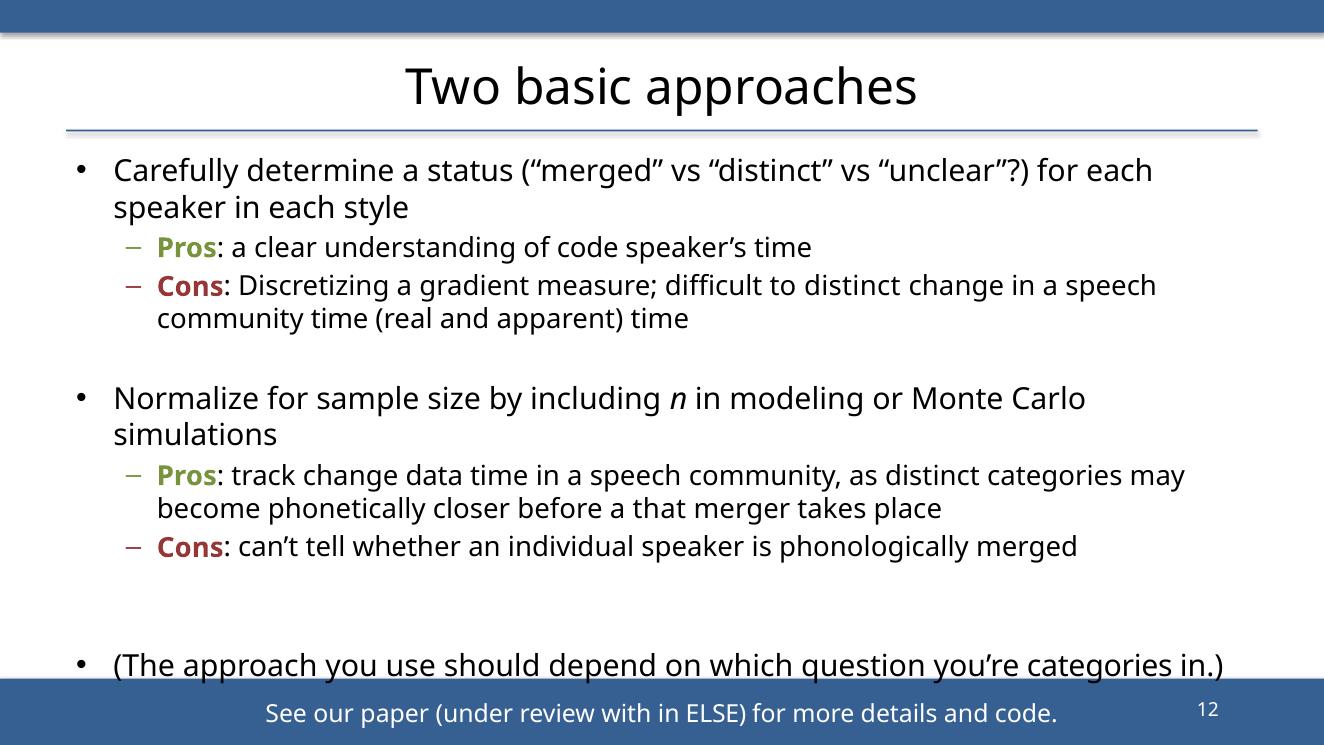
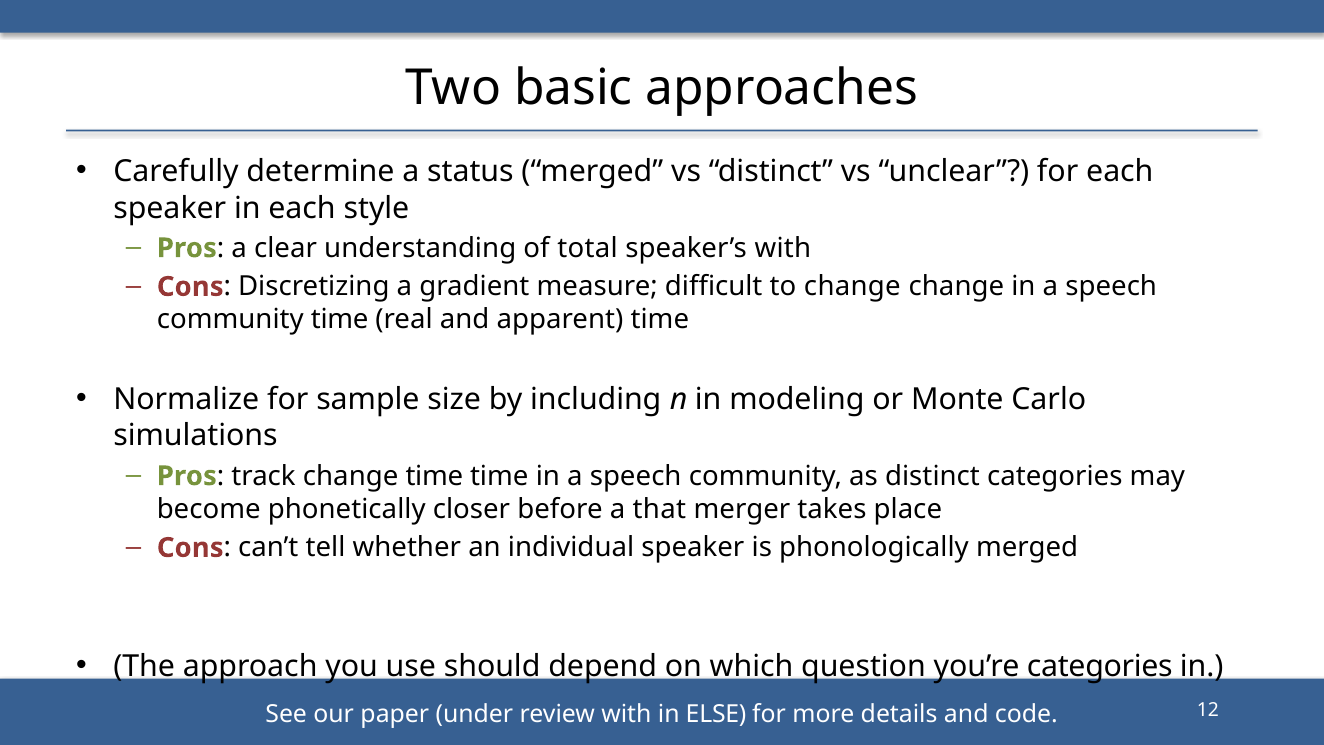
of code: code -> total
speaker’s time: time -> with
to distinct: distinct -> change
change data: data -> time
